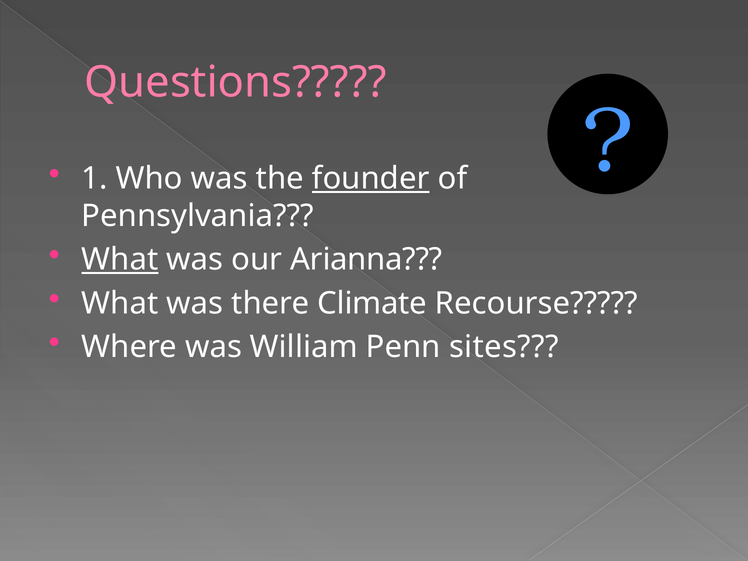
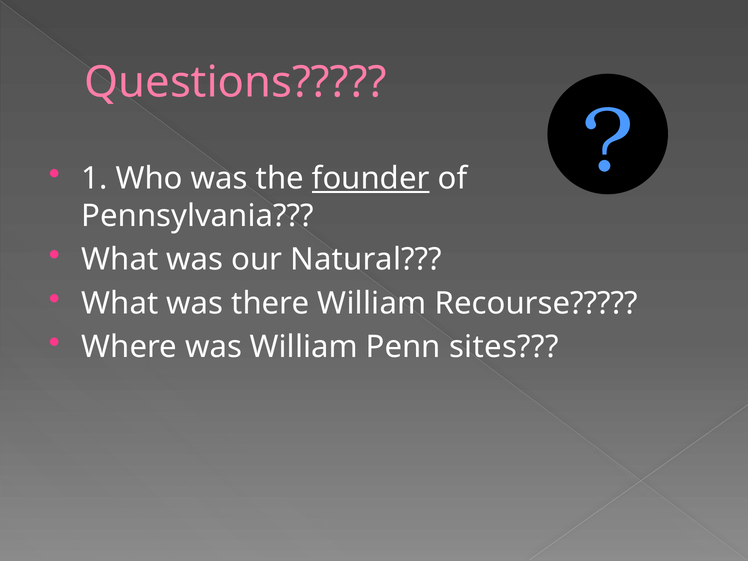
What at (120, 260) underline: present -> none
Arianna: Arianna -> Natural
there Climate: Climate -> William
